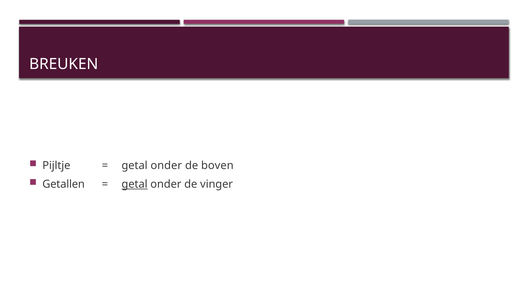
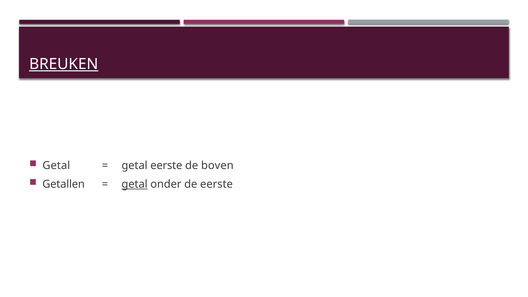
BREUKEN underline: none -> present
Pijltje at (56, 165): Pijltje -> Getal
onder at (166, 165): onder -> eerste
de vinger: vinger -> eerste
